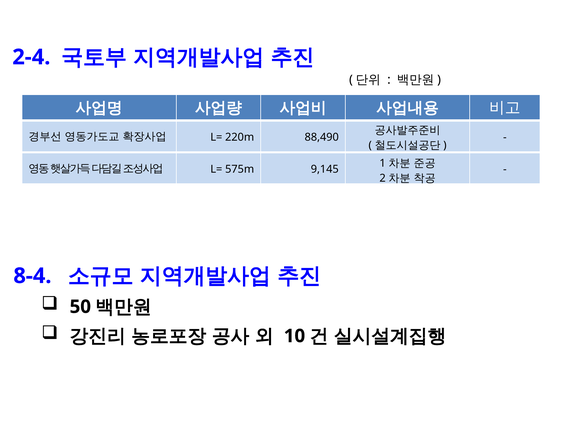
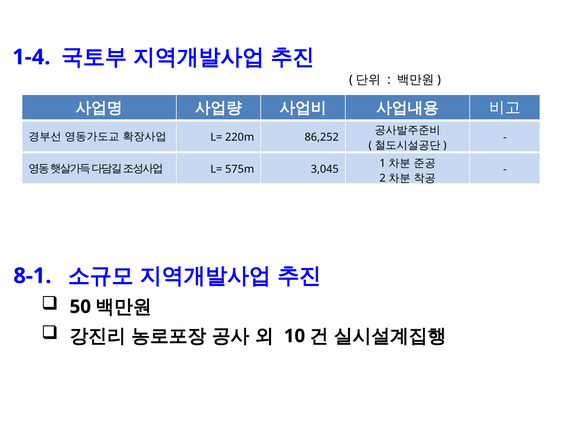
2-4: 2-4 -> 1-4
88,490: 88,490 -> 86,252
9,145: 9,145 -> 3,045
8-4: 8-4 -> 8-1
